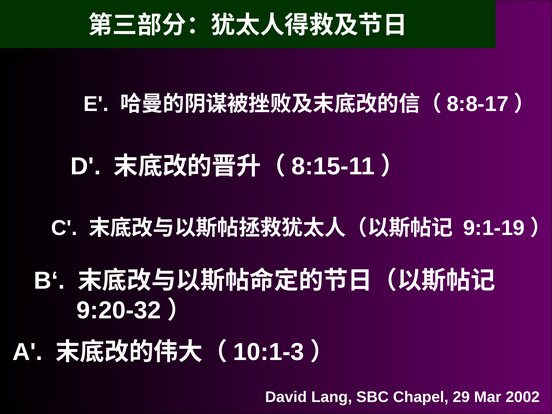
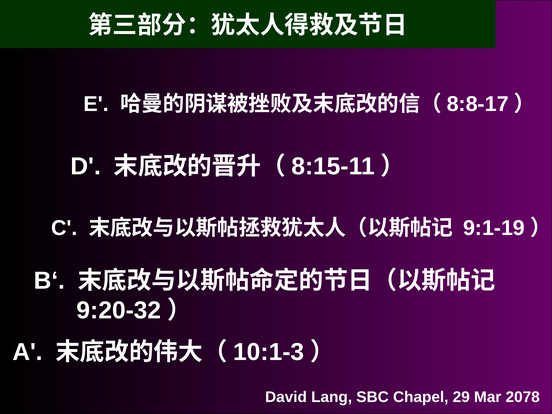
2002: 2002 -> 2078
